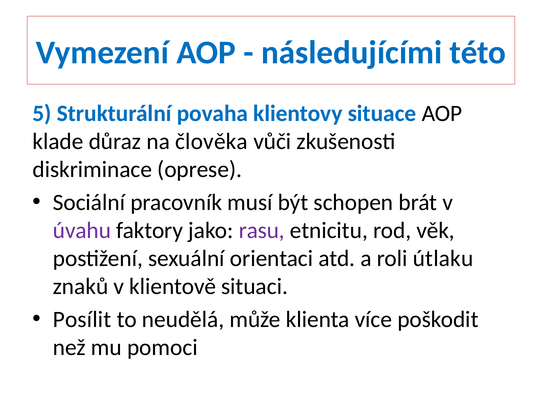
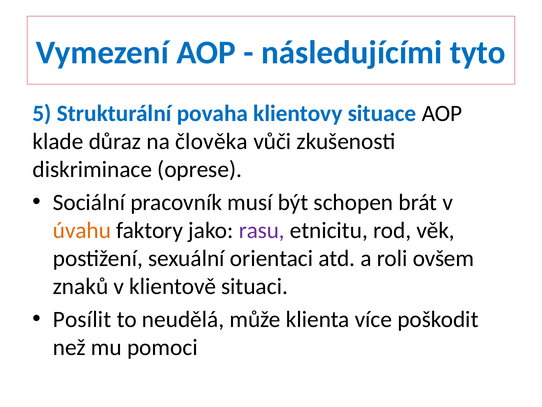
této: této -> tyto
úvahu colour: purple -> orange
útlaku: útlaku -> ovšem
